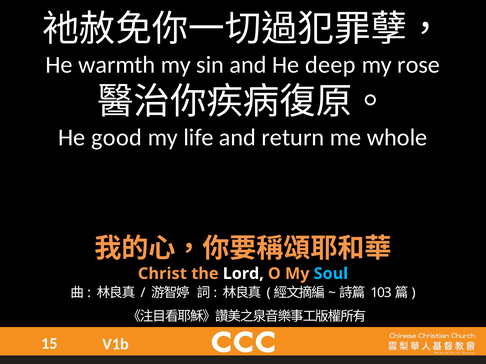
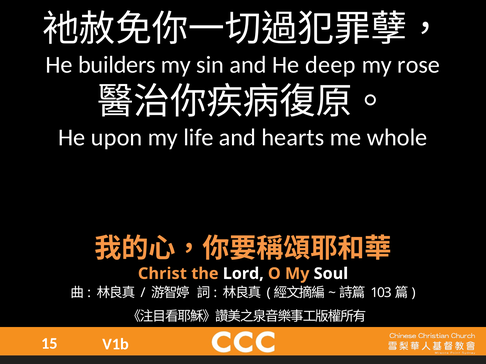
warmth: warmth -> builders
good: good -> upon
return: return -> hearts
Soul colour: light blue -> white
